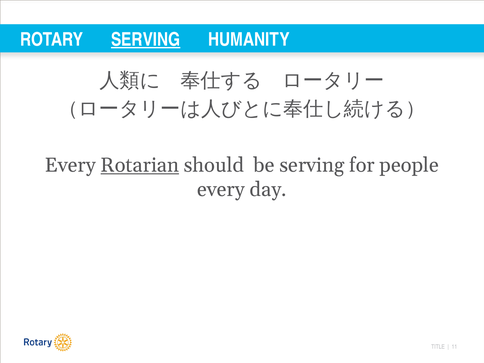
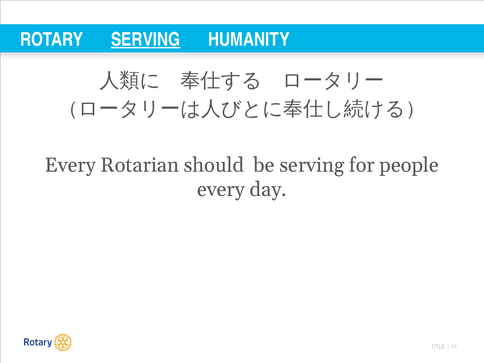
Rotarian underline: present -> none
